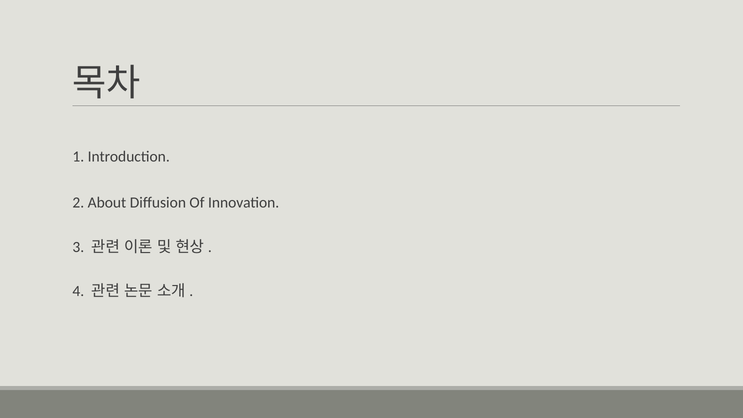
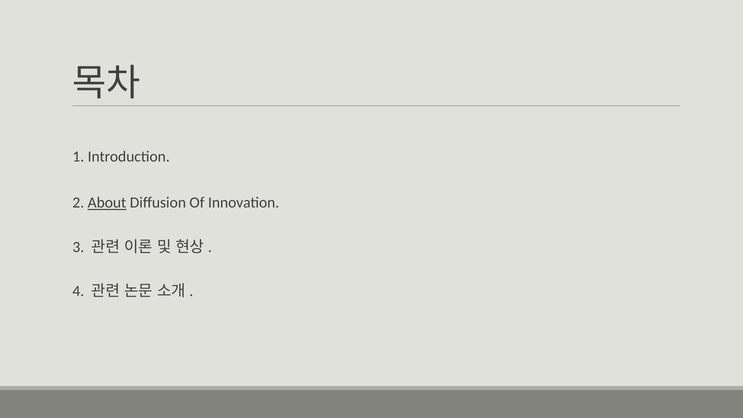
About underline: none -> present
